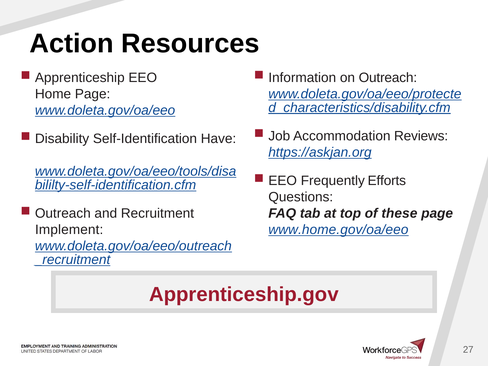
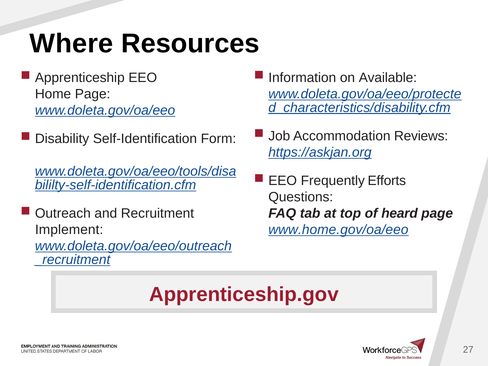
Action: Action -> Where
on Outreach: Outreach -> Available
Have: Have -> Form
these: these -> heard
